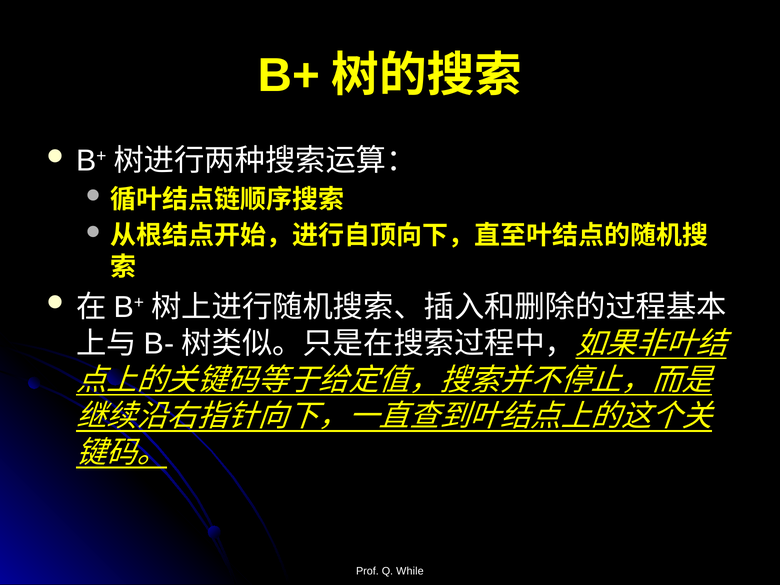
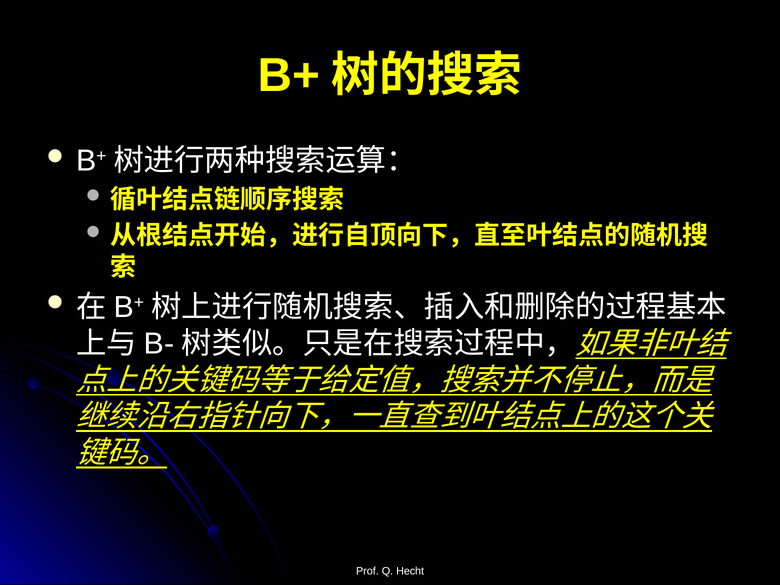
While: While -> Hecht
